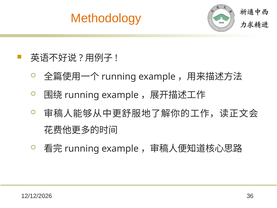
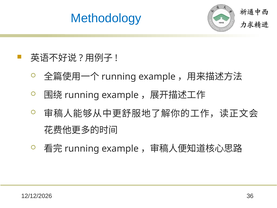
Methodology colour: orange -> blue
